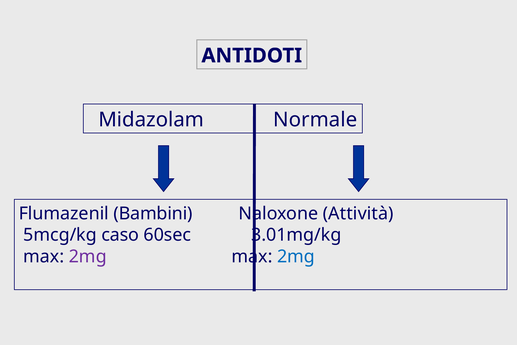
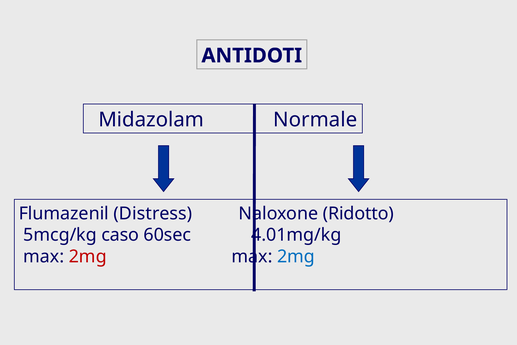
Bambini: Bambini -> Distress
Attività: Attività -> Ridotto
3.01mg/kg: 3.01mg/kg -> 4.01mg/kg
2mg at (88, 256) colour: purple -> red
